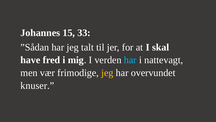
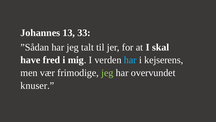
15: 15 -> 13
nattevagt: nattevagt -> kejserens
jeg at (107, 73) colour: yellow -> light green
